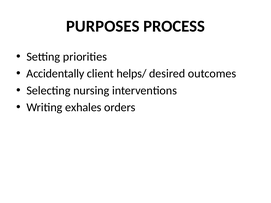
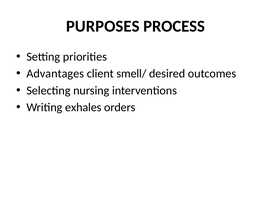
Accidentally: Accidentally -> Advantages
helps/: helps/ -> smell/
